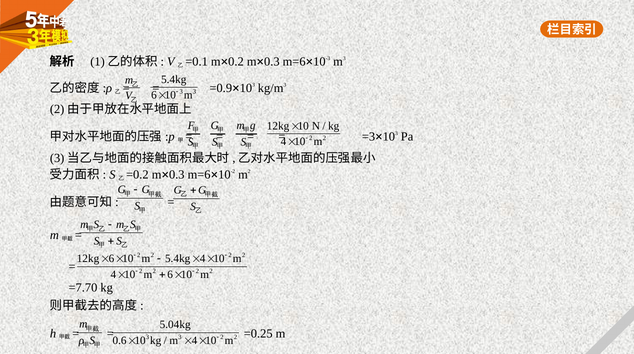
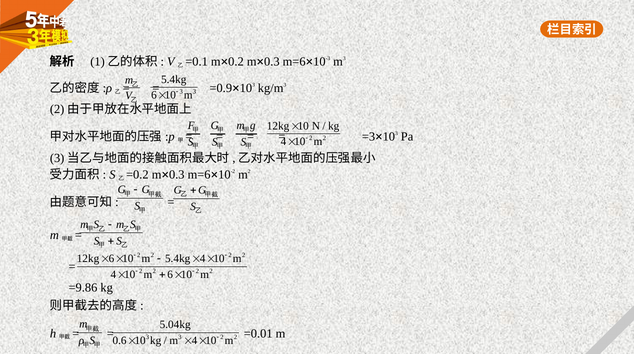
=7.70: =7.70 -> =9.86
=0.25: =0.25 -> =0.01
